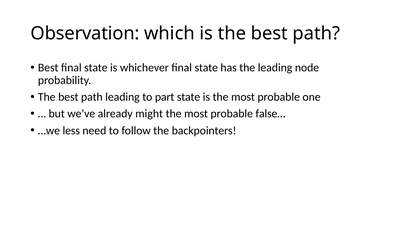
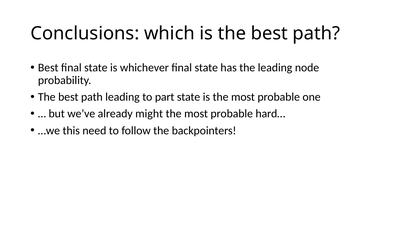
Observation: Observation -> Conclusions
false…: false… -> hard…
less: less -> this
